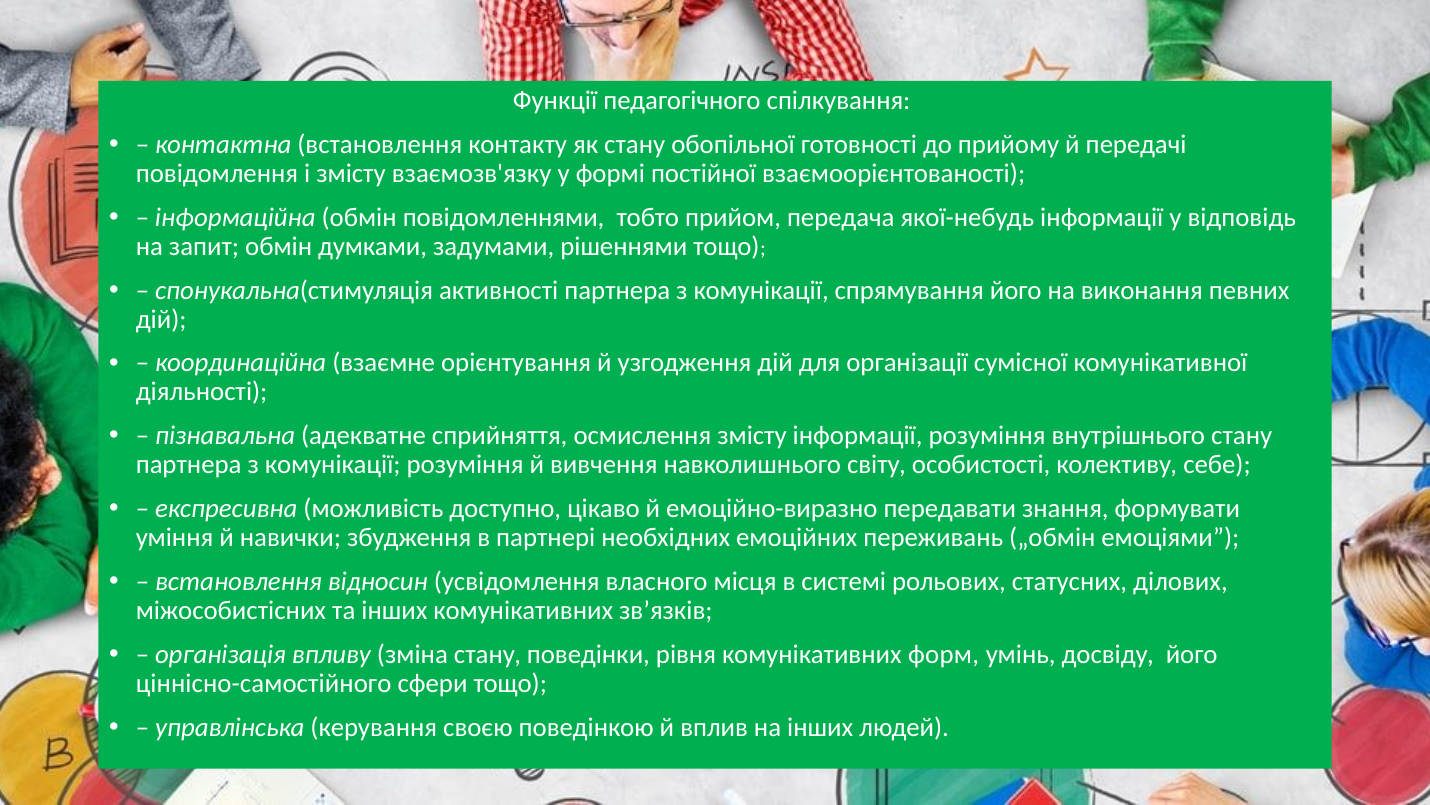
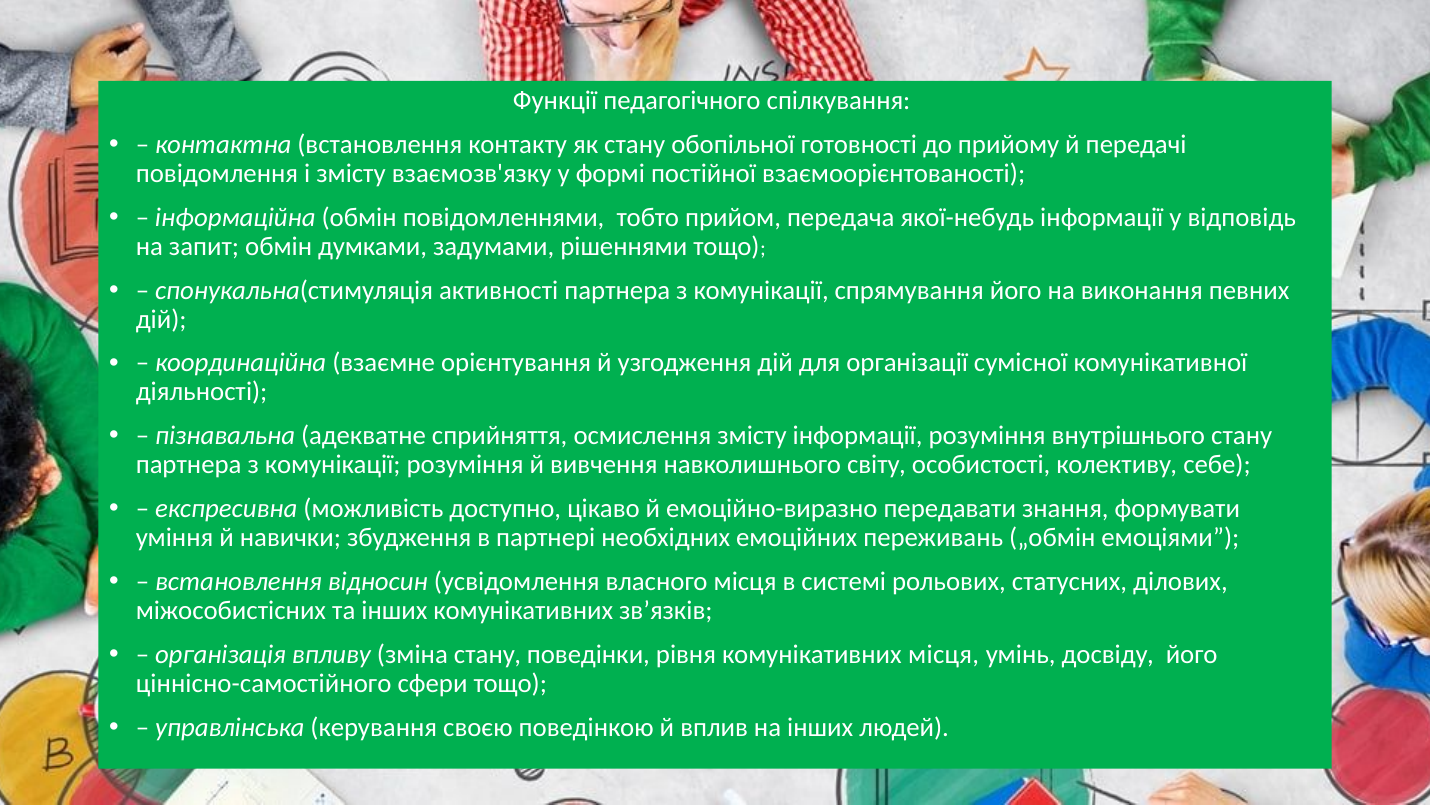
комунікативних форм: форм -> місця
